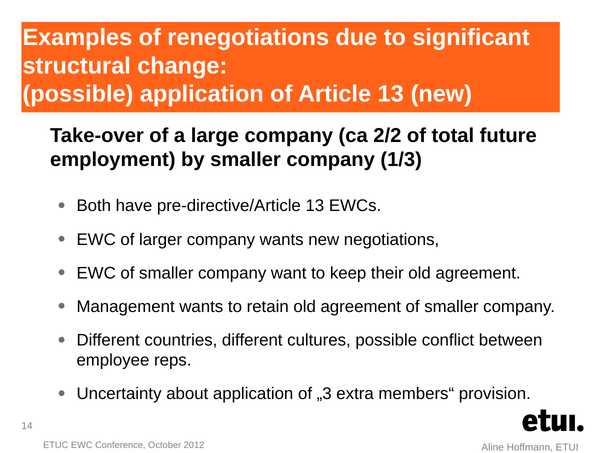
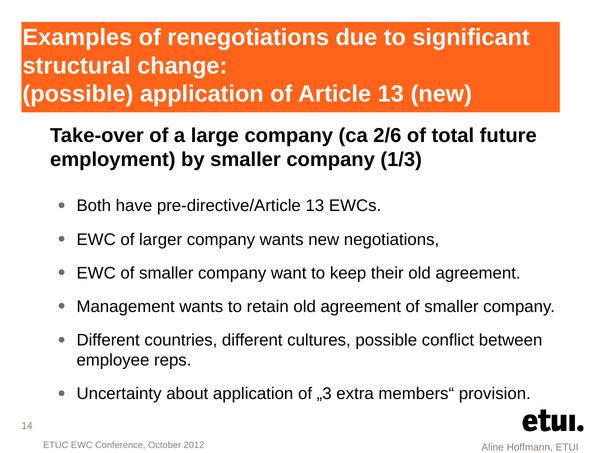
2/2: 2/2 -> 2/6
